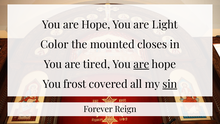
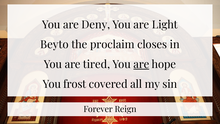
Hope at (96, 25): Hope -> Deny
Color: Color -> Beyto
mounted: mounted -> proclaim
sin underline: present -> none
